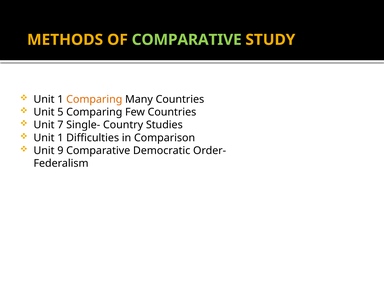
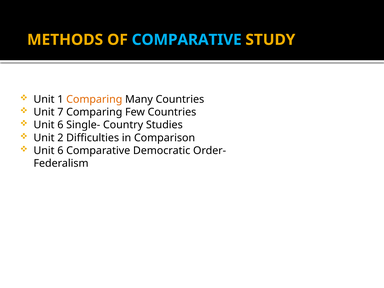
COMPARATIVE at (187, 40) colour: light green -> light blue
5: 5 -> 7
7 at (60, 125): 7 -> 6
1 at (60, 138): 1 -> 2
9 at (60, 151): 9 -> 6
